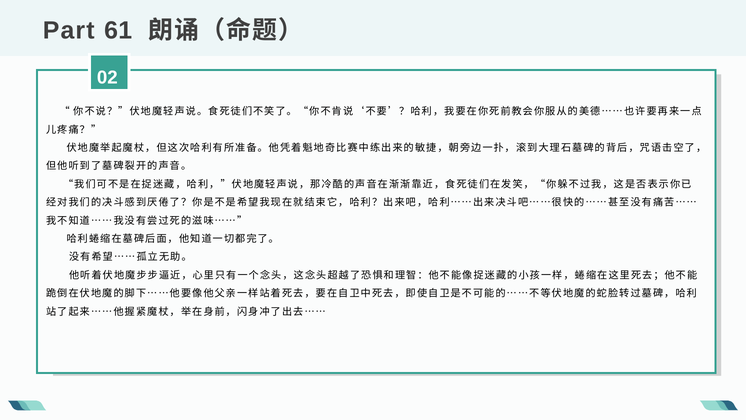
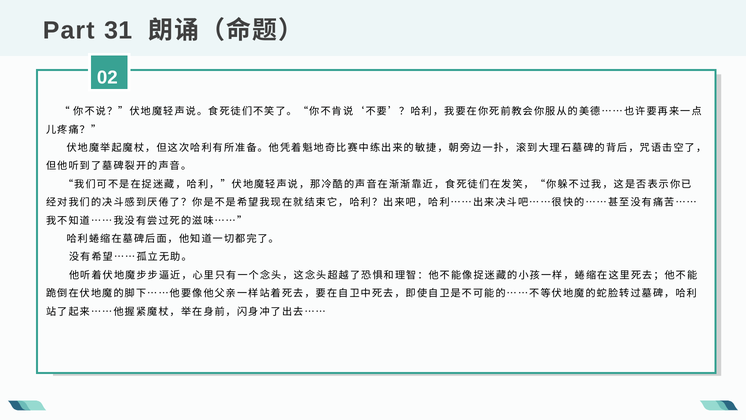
61: 61 -> 31
